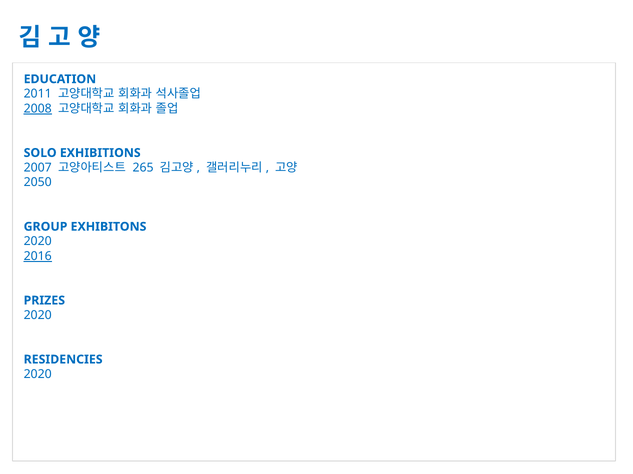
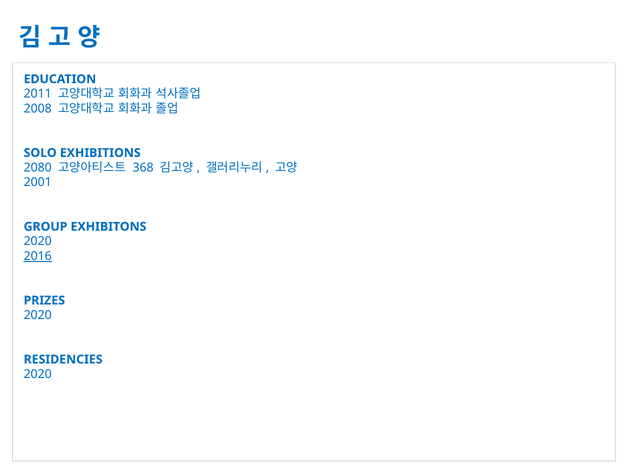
2008 underline: present -> none
2007: 2007 -> 2080
265: 265 -> 368
2050: 2050 -> 2001
